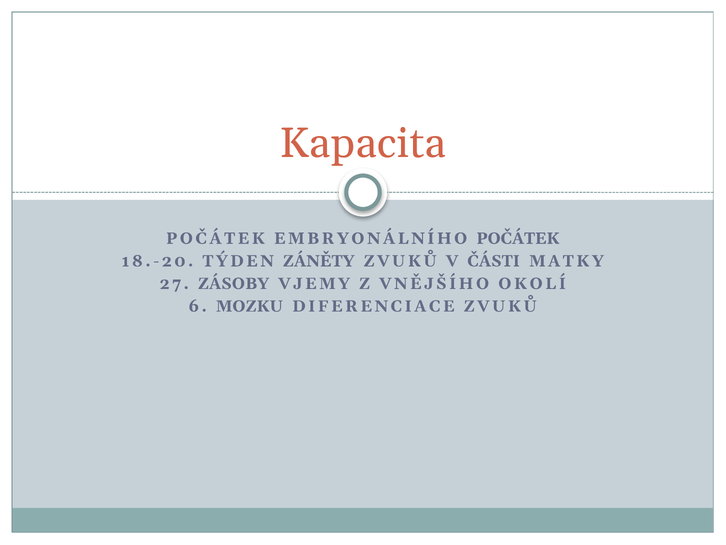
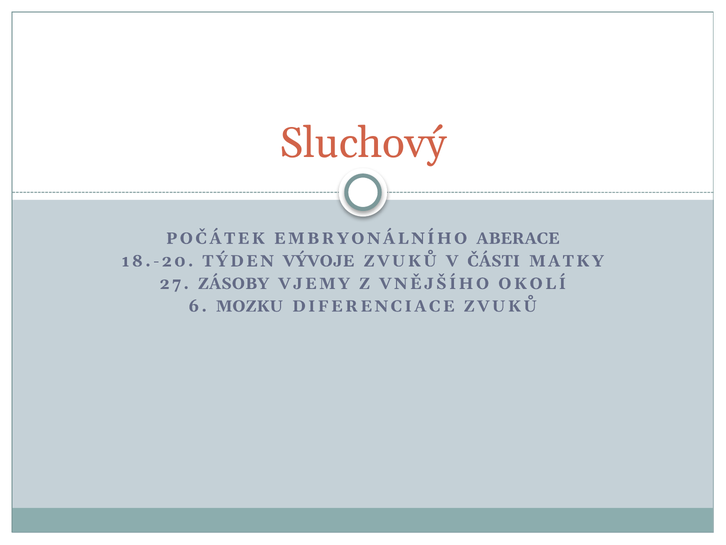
Kapacita: Kapacita -> Sluchový
EMBRYONÁLNÍHO POČÁTEK: POČÁTEK -> ABERACE
ZÁNĚTY: ZÁNĚTY -> VÝVOJE
